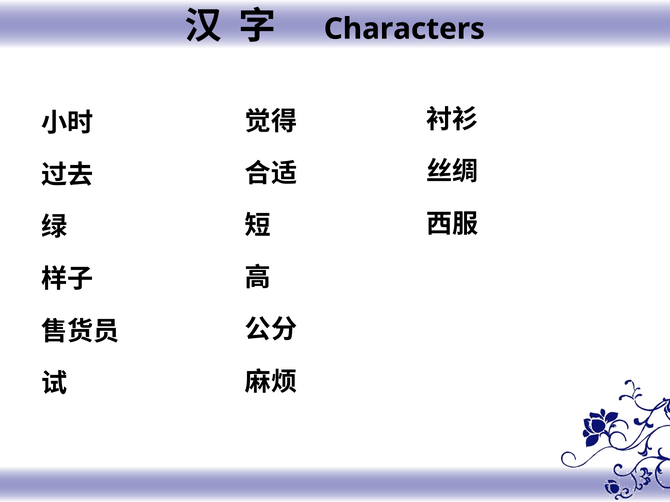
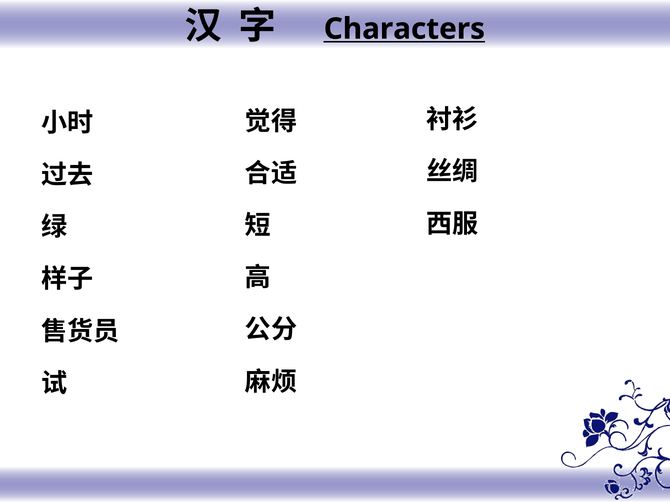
Characters underline: none -> present
